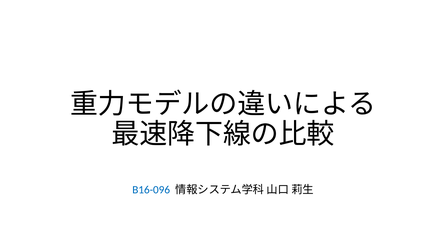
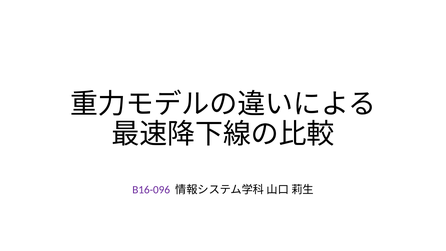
B16-096 colour: blue -> purple
